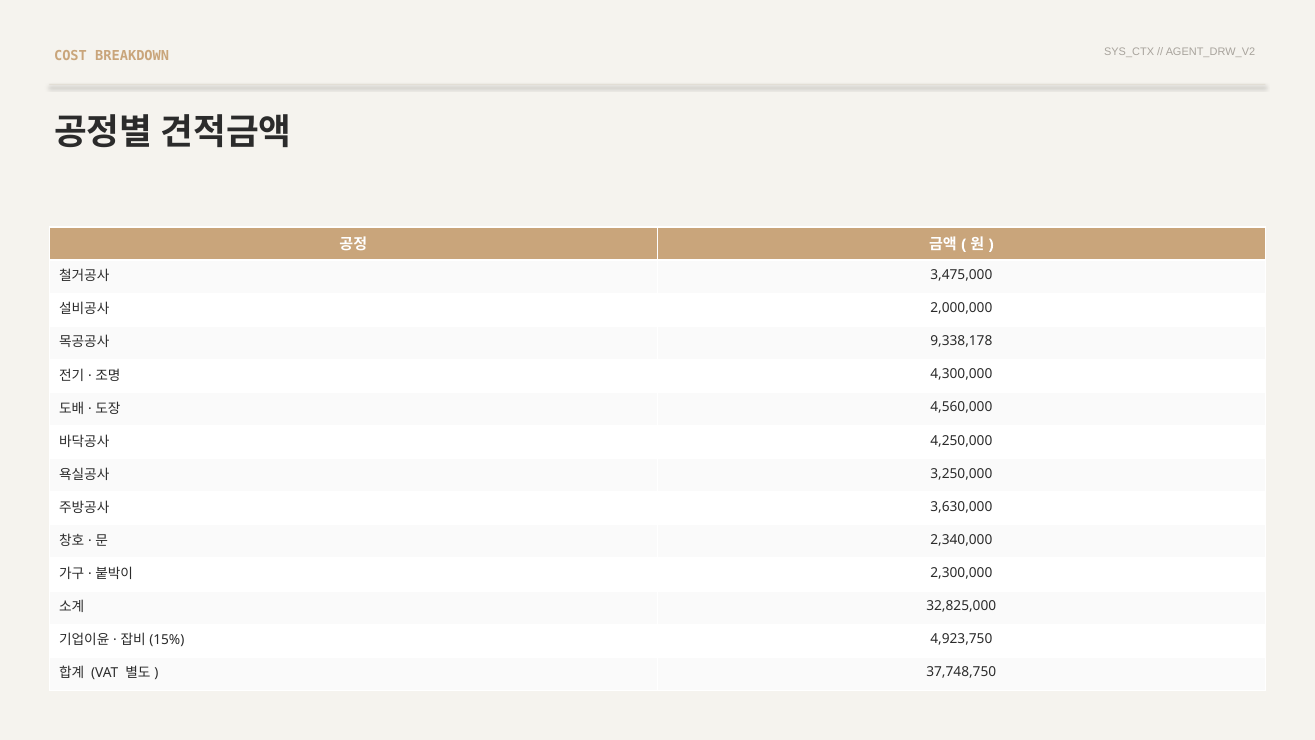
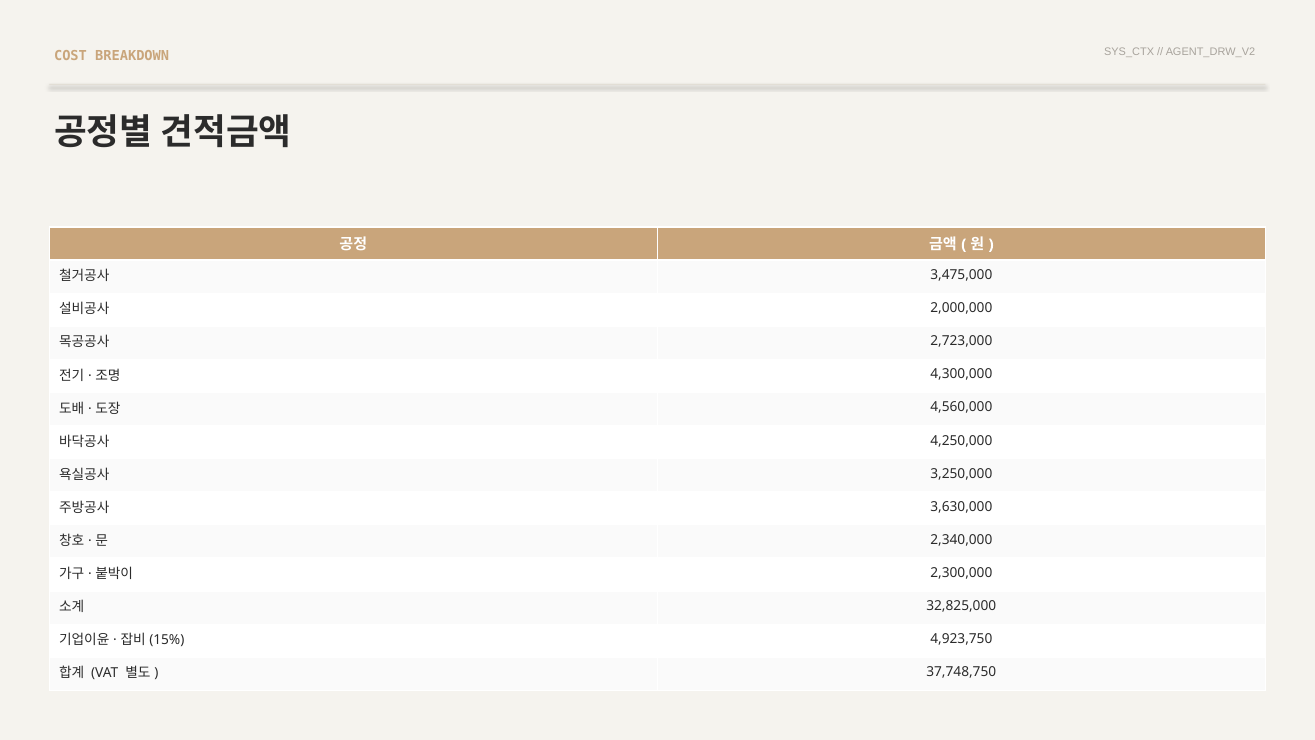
9,338,178: 9,338,178 -> 2,723,000
